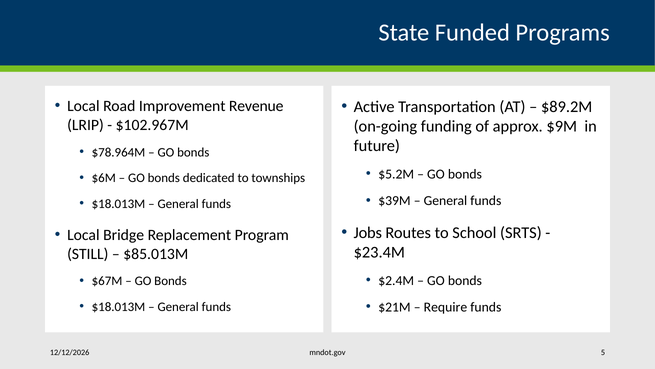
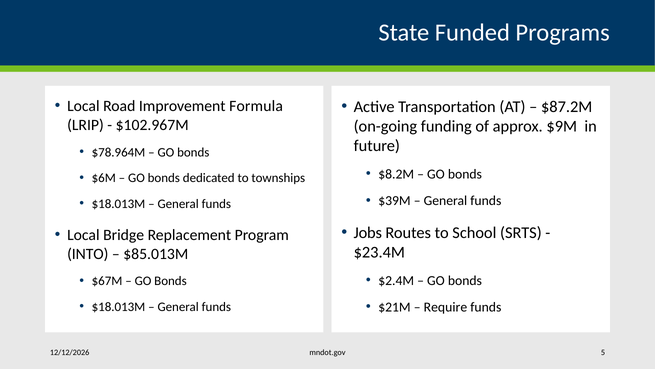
Revenue: Revenue -> Formula
$89.2M: $89.2M -> $87.2M
$5.2M: $5.2M -> $8.2M
STILL: STILL -> INTO
